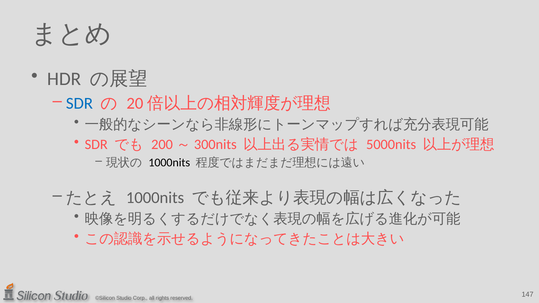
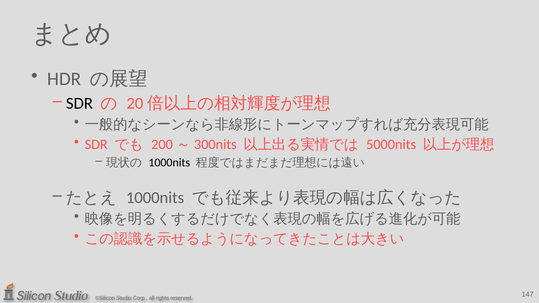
SDR at (79, 103) colour: blue -> black
